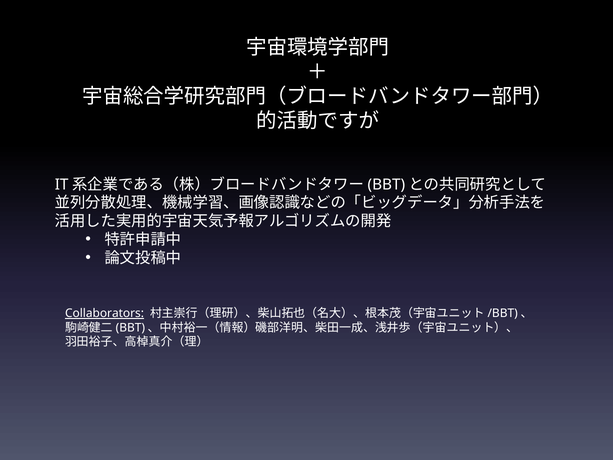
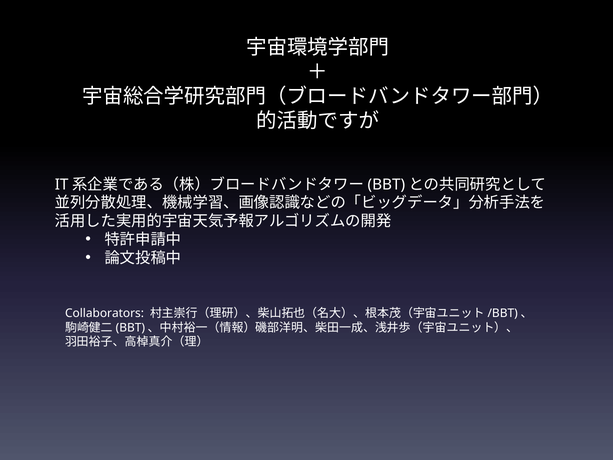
Collaborators underline: present -> none
